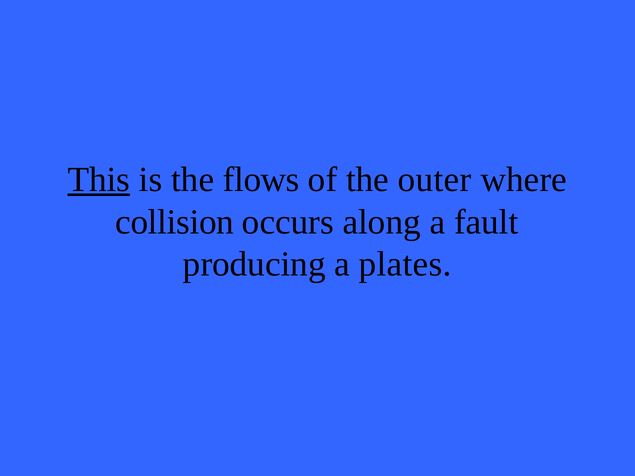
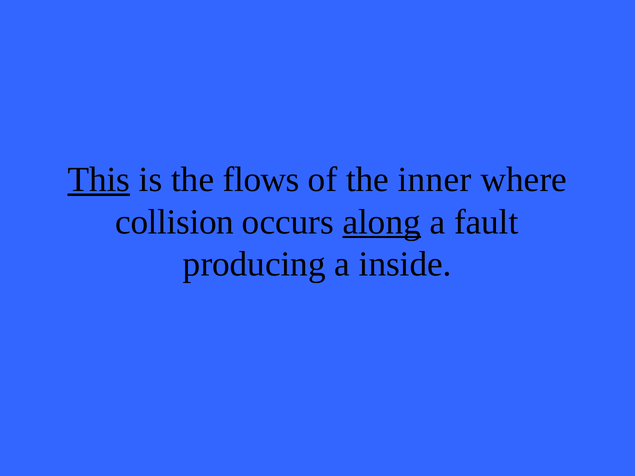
outer: outer -> inner
along underline: none -> present
plates: plates -> inside
